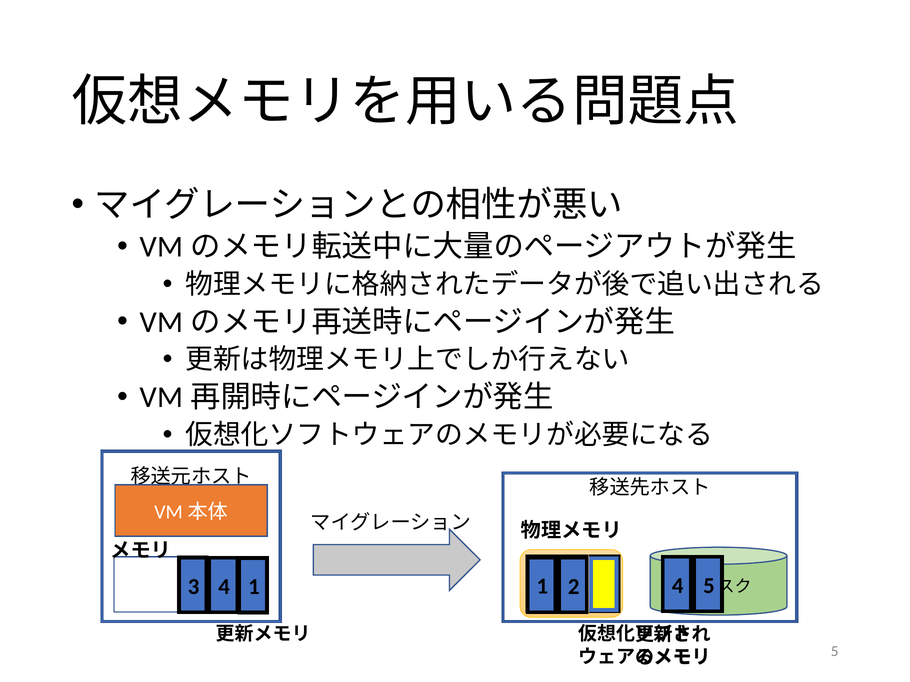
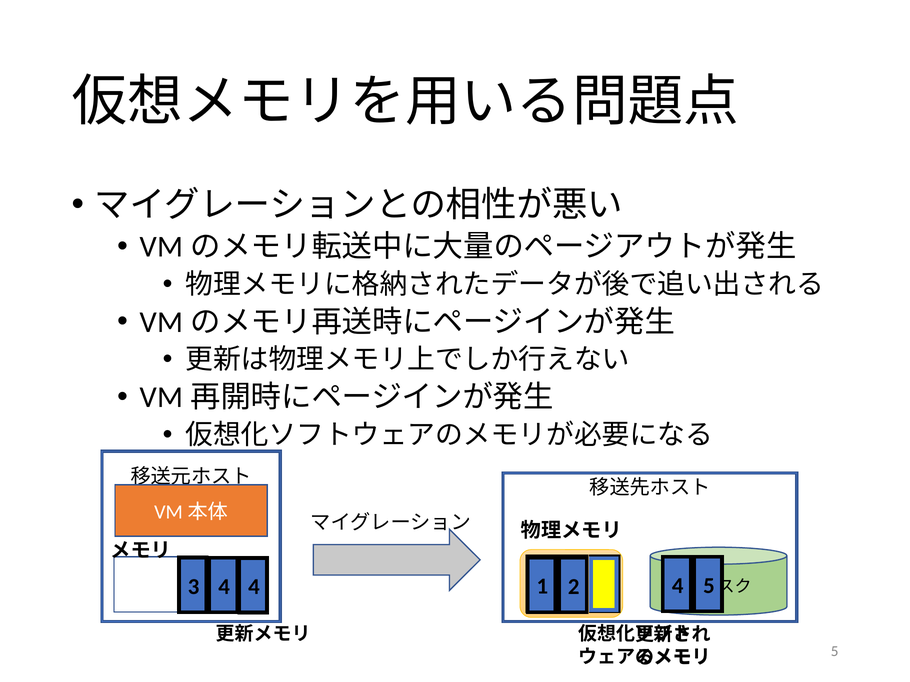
1 at (254, 587): 1 -> 4
